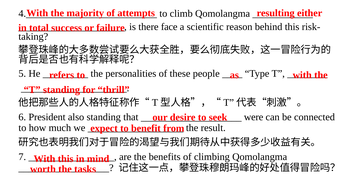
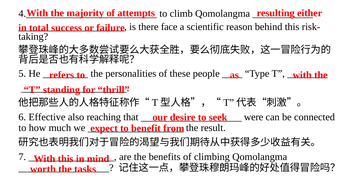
President: President -> Effective
also standing: standing -> reaching
